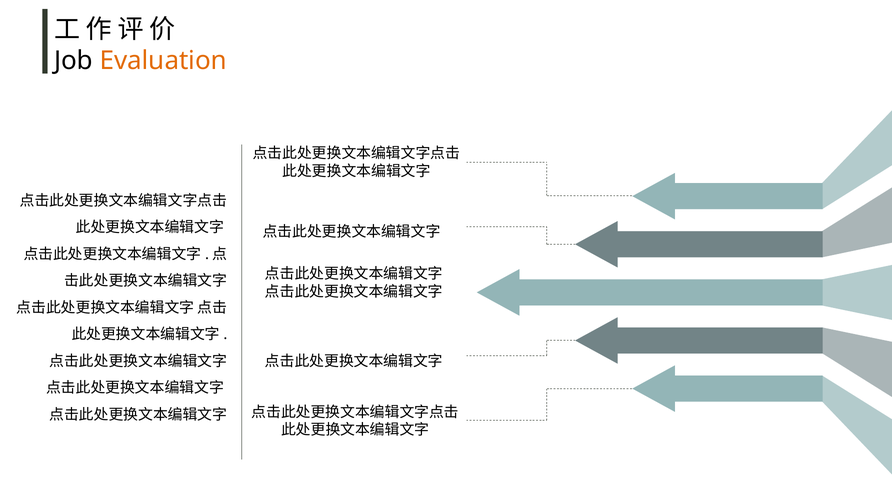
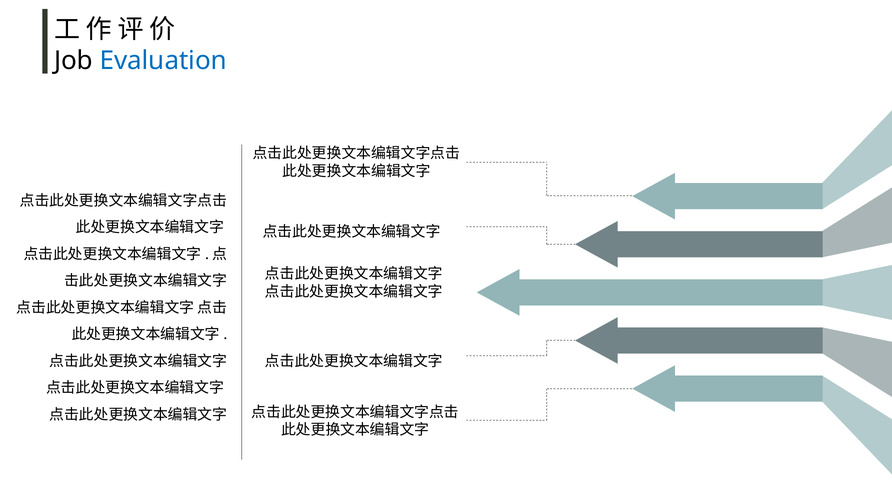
Evaluation colour: orange -> blue
